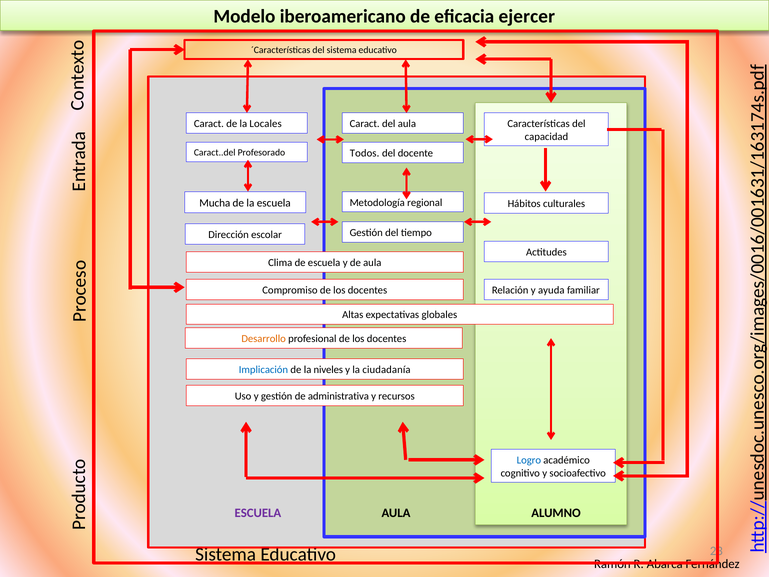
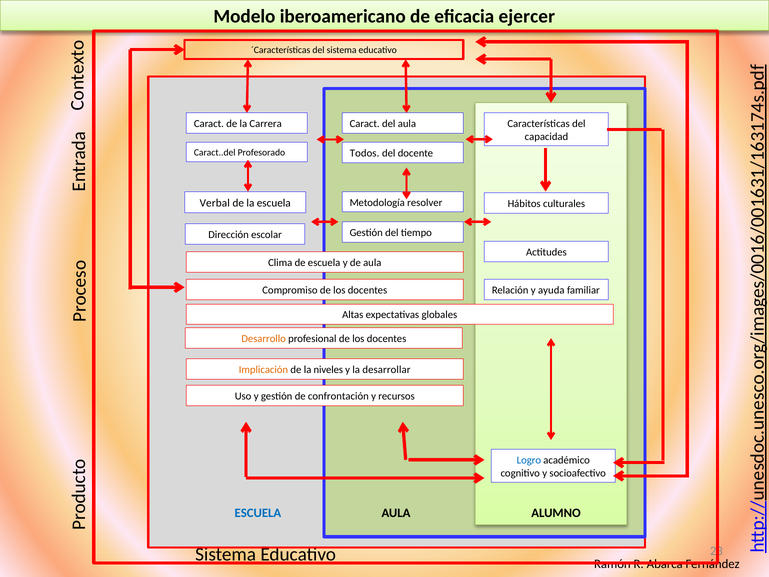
Locales: Locales -> Carrera
regional: regional -> resolver
Mucha: Mucha -> Verbal
Implicación colour: blue -> orange
ciudadanía: ciudadanía -> desarrollar
administrativa: administrativa -> confrontación
ESCUELA at (258, 513) colour: purple -> blue
